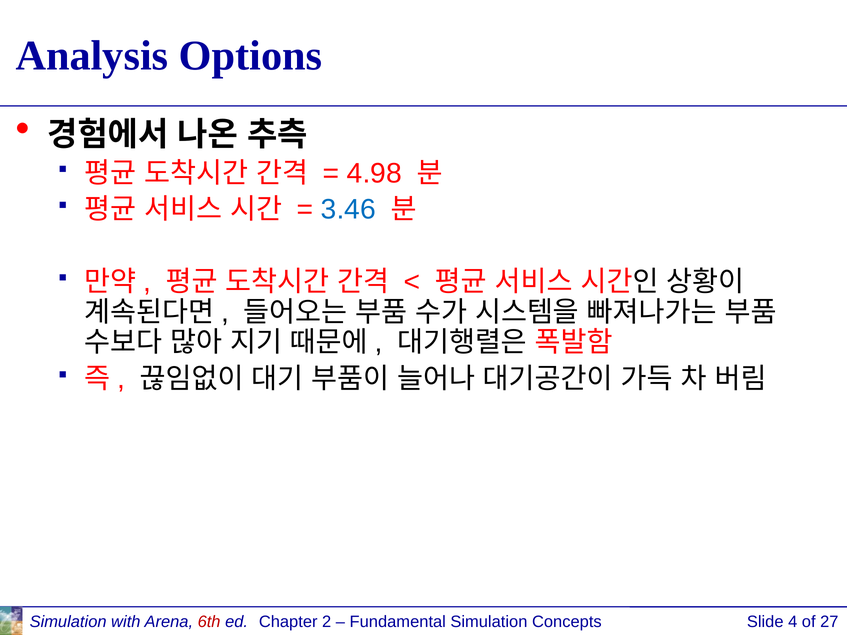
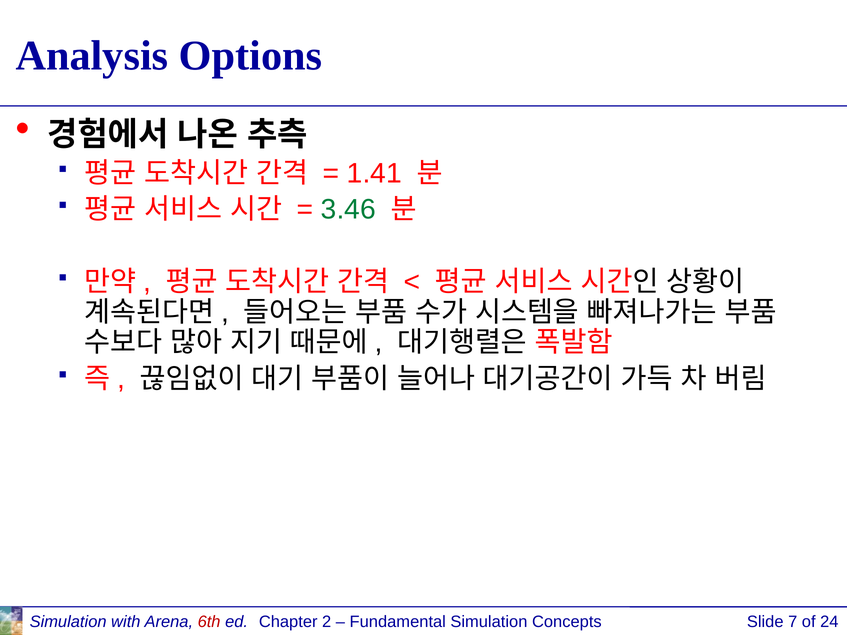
4.98: 4.98 -> 1.41
3.46 colour: blue -> green
4: 4 -> 7
27: 27 -> 24
